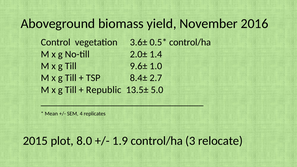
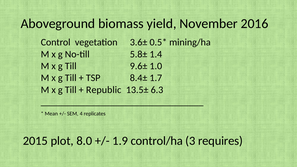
control/ha at (190, 42): control/ha -> mining/ha
2.0±: 2.0± -> 5.8±
2.7: 2.7 -> 1.7
5.0: 5.0 -> 6.3
relocate: relocate -> requires
